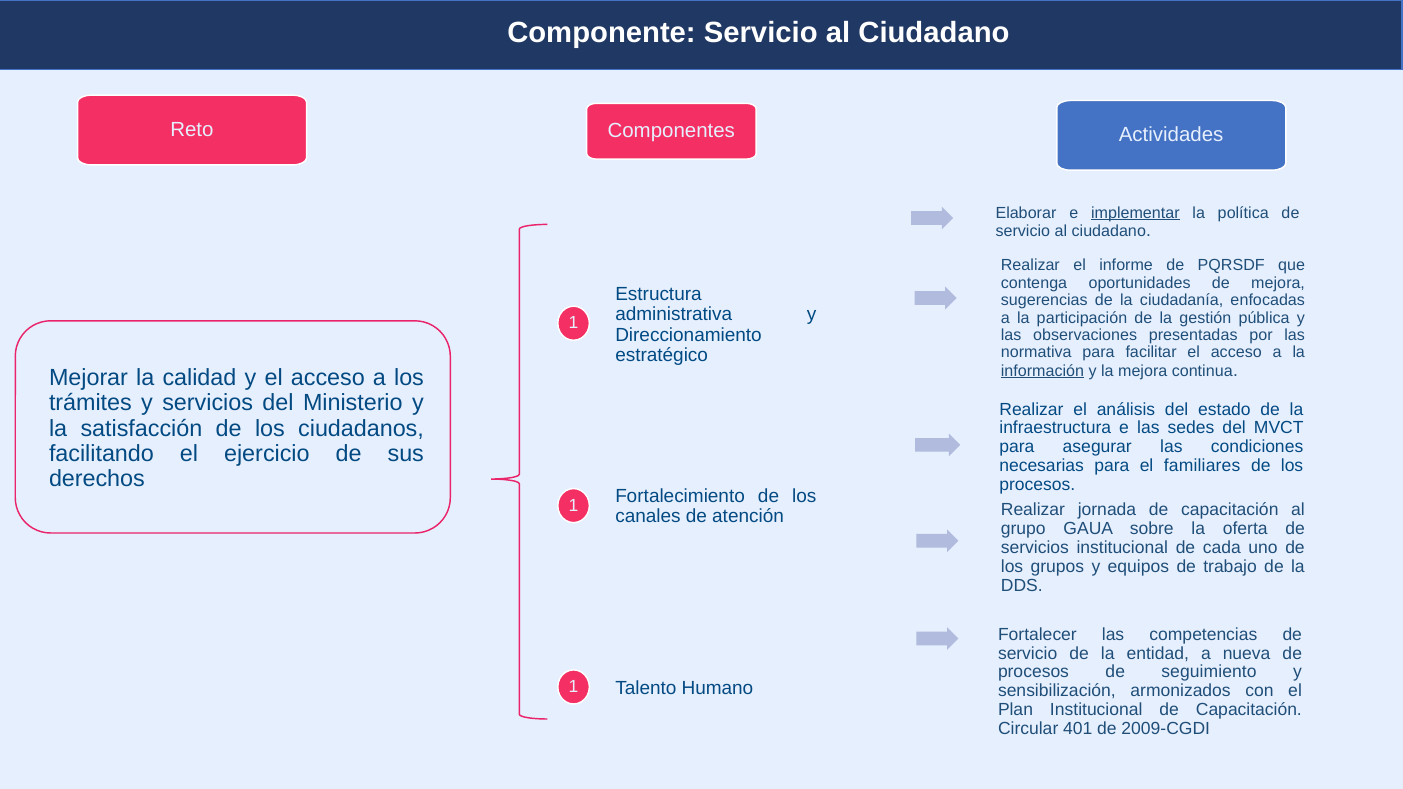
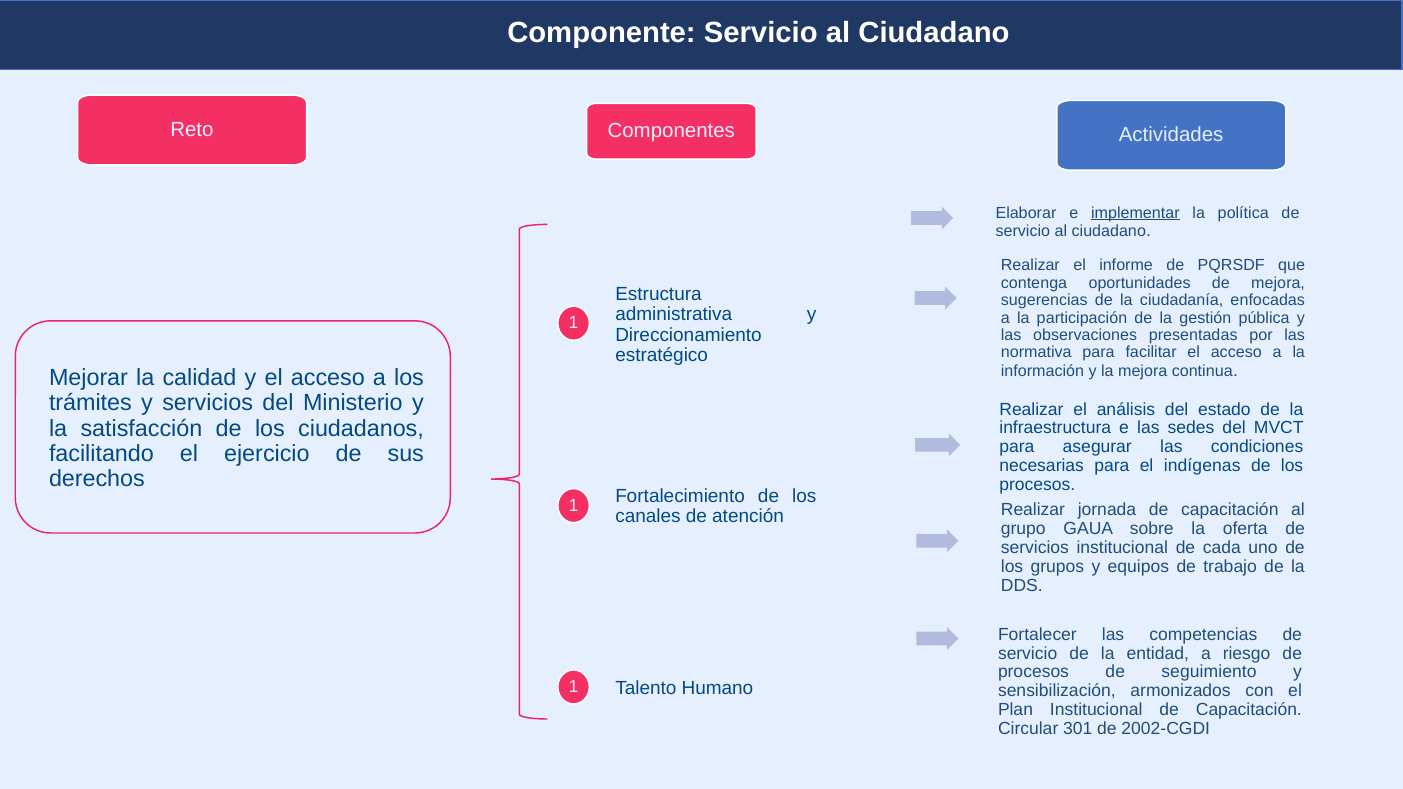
información underline: present -> none
familiares: familiares -> indígenas
nueva: nueva -> riesgo
401: 401 -> 301
2009-CGDI: 2009-CGDI -> 2002-CGDI
